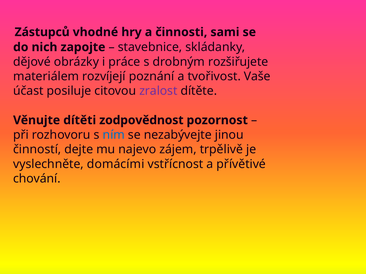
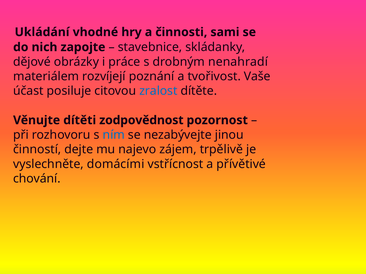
Zástupců: Zástupců -> Ukládání
rozšiřujete: rozšiřujete -> nenahradí
zralost colour: purple -> blue
